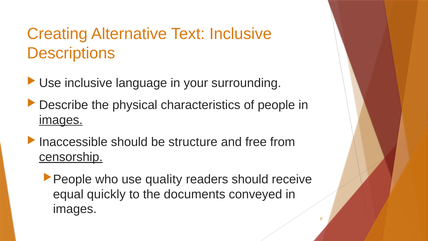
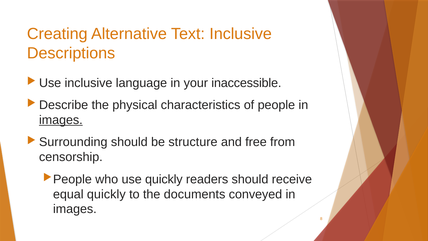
surrounding: surrounding -> inaccessible
Inaccessible: Inaccessible -> Surrounding
censorship underline: present -> none
use quality: quality -> quickly
